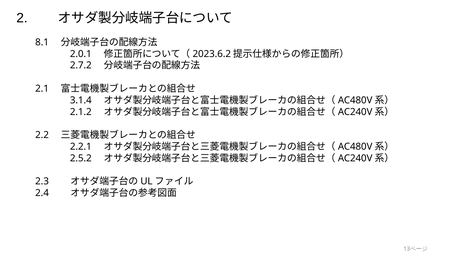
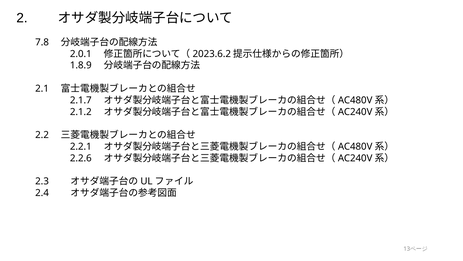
8.1: 8.1 -> 7.8
2.7.2: 2.7.2 -> 1.8.9
3.1.4: 3.1.4 -> 2.1.7
2.5.2: 2.5.2 -> 2.2.6
